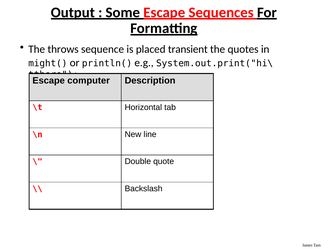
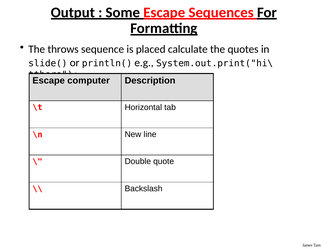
transient: transient -> calculate
might(: might( -> slide(
